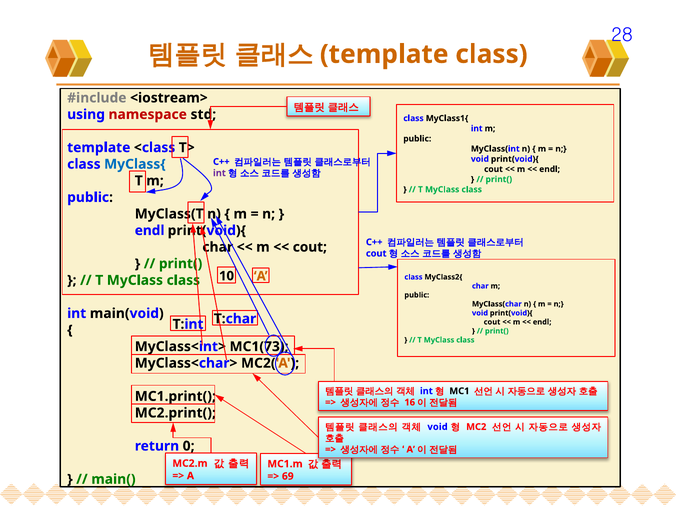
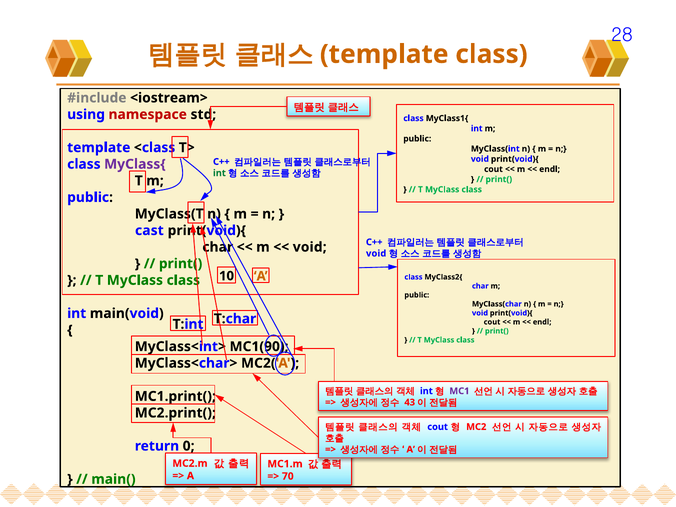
MyClass{ colour: blue -> purple
int at (219, 173) colour: purple -> green
endl at (150, 230): endl -> cast
cout at (310, 247): cout -> void
cout at (376, 253): cout -> void
MC1(73: MC1(73 -> MC1(90
MC1 colour: black -> purple
16: 16 -> 43
void at (438, 427): void -> cout
69: 69 -> 70
